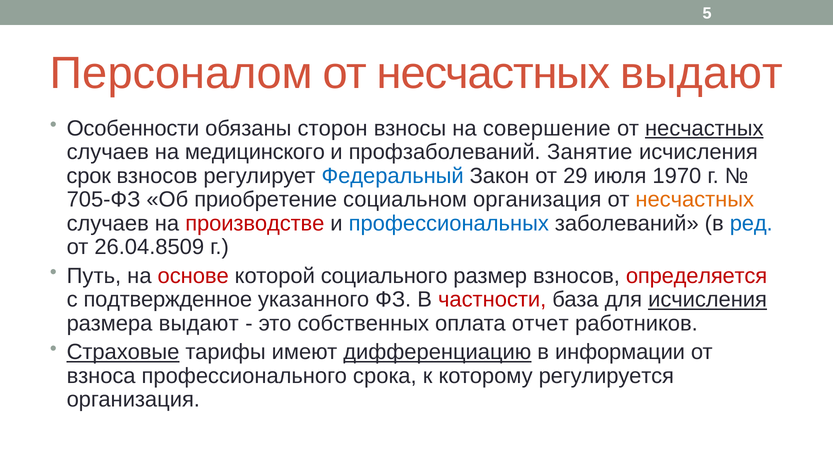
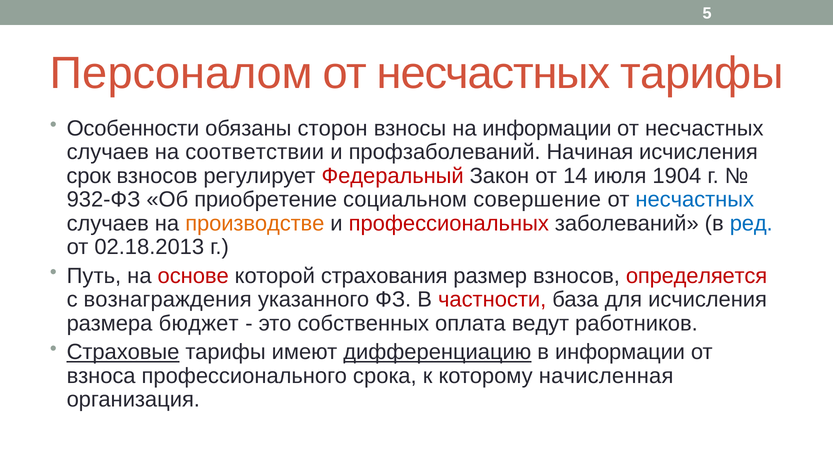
несчастных выдают: выдают -> тарифы
на совершение: совершение -> информации
несчастных at (704, 128) underline: present -> none
медицинского: медицинского -> соответствии
Занятие: Занятие -> Начиная
Федеральный colour: blue -> red
29: 29 -> 14
1970: 1970 -> 1904
705-ФЗ: 705-ФЗ -> 932-ФЗ
социальном организация: организация -> совершение
несчастных at (695, 199) colour: orange -> blue
производстве colour: red -> orange
профессиональных colour: blue -> red
26.04.8509: 26.04.8509 -> 02.18.2013
социального: социального -> страхования
подтвержденное: подтвержденное -> вознаграждения
исчисления at (708, 299) underline: present -> none
размера выдают: выдают -> бюджет
отчет: отчет -> ведут
регулируется: регулируется -> начисленная
